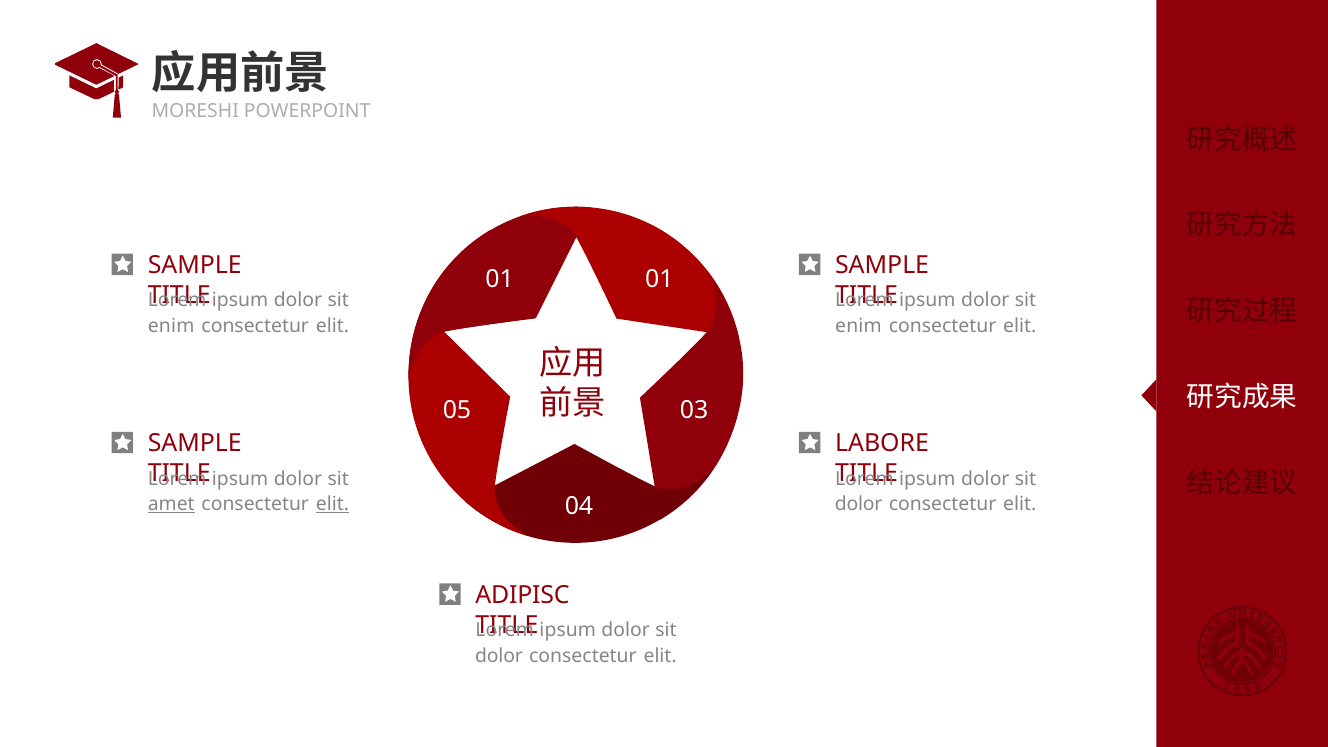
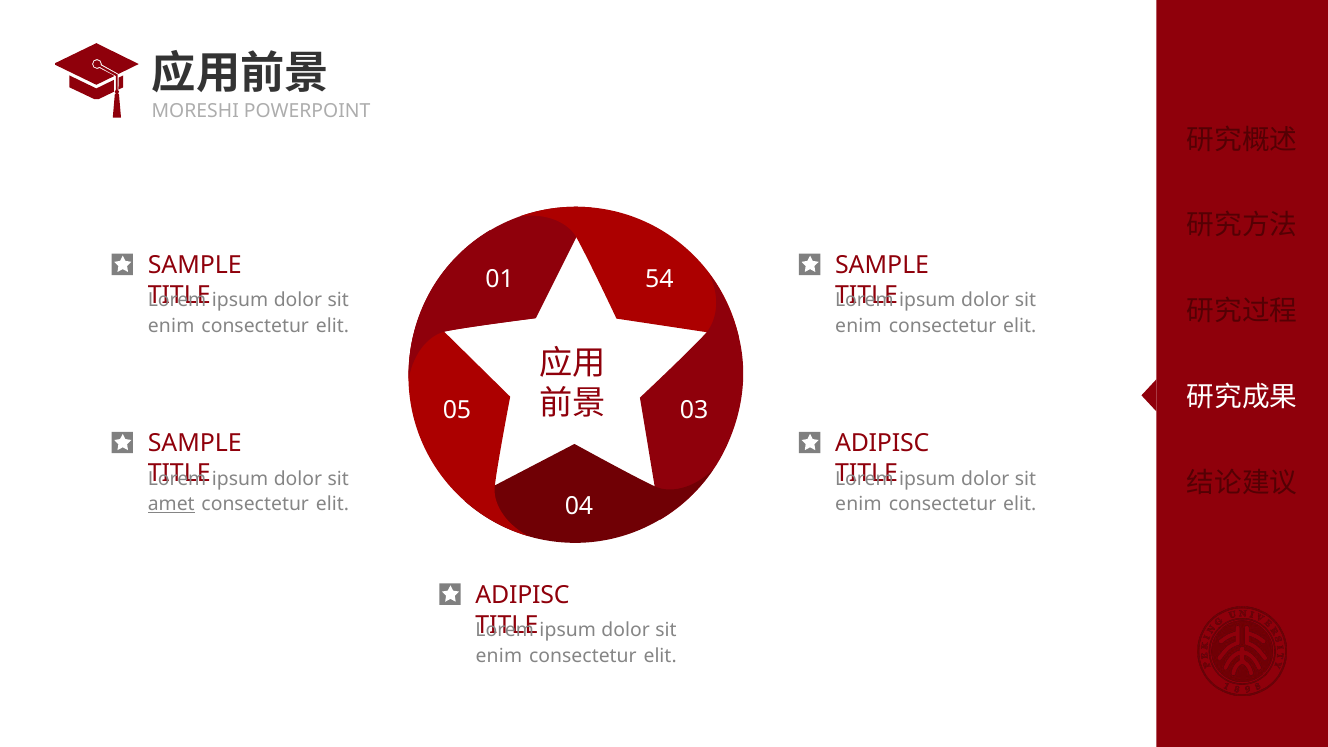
01 01: 01 -> 54
LABORE at (882, 444): LABORE -> ADIPISC
elit at (332, 504) underline: present -> none
dolor at (859, 504): dolor -> enim
dolor at (499, 656): dolor -> enim
